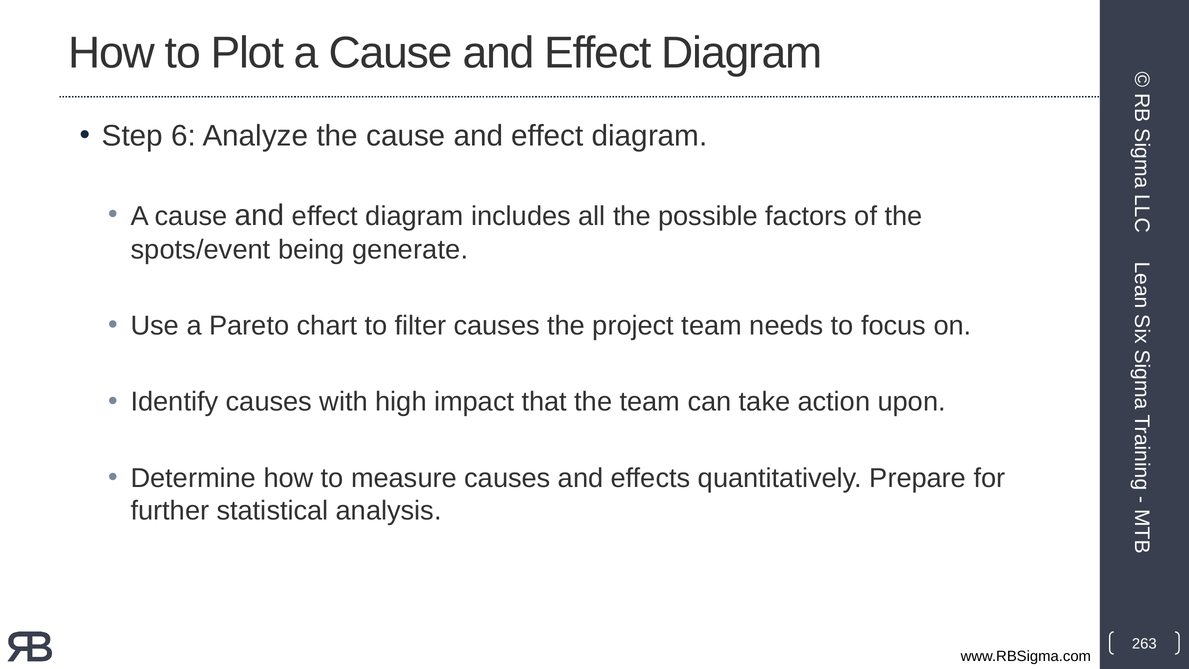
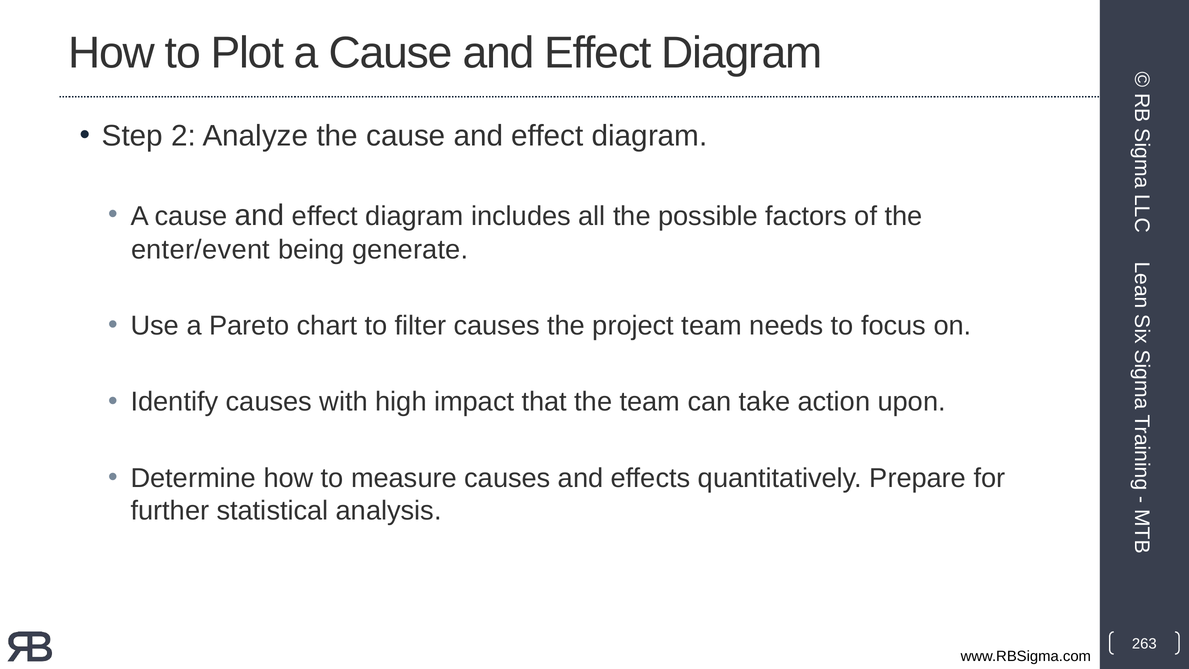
6: 6 -> 2
spots/event: spots/event -> enter/event
